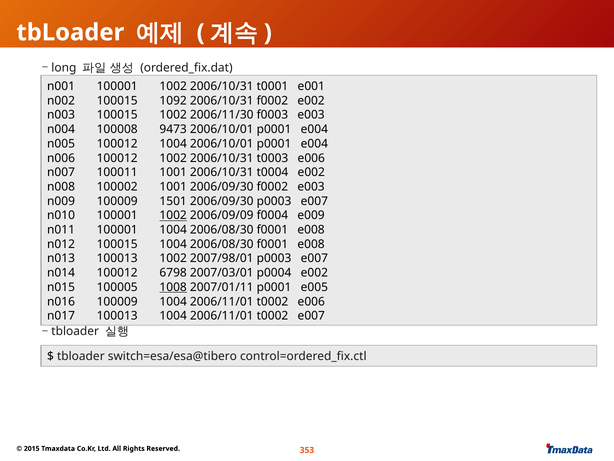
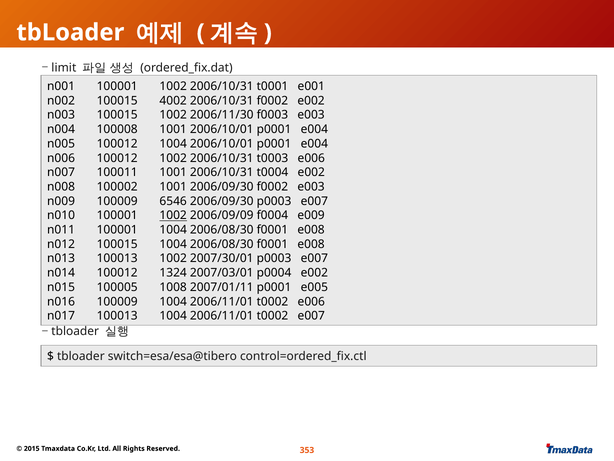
long: long -> limit
1092: 1092 -> 4002
100008 9473: 9473 -> 1001
1501: 1501 -> 6546
2007/98/01: 2007/98/01 -> 2007/30/01
6798: 6798 -> 1324
1008 underline: present -> none
